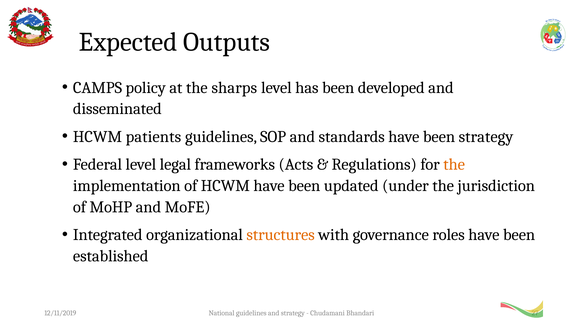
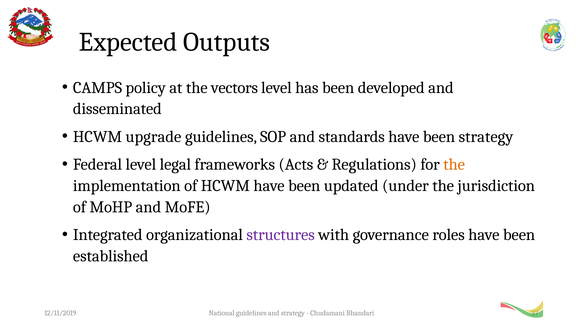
sharps: sharps -> vectors
patients: patients -> upgrade
structures colour: orange -> purple
